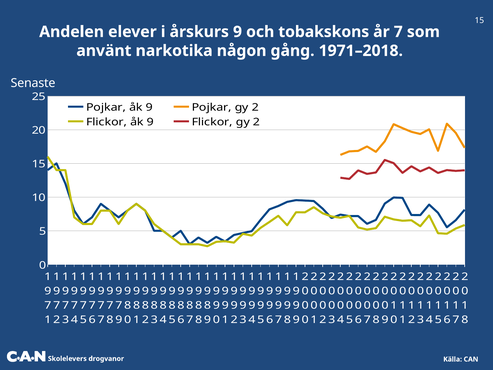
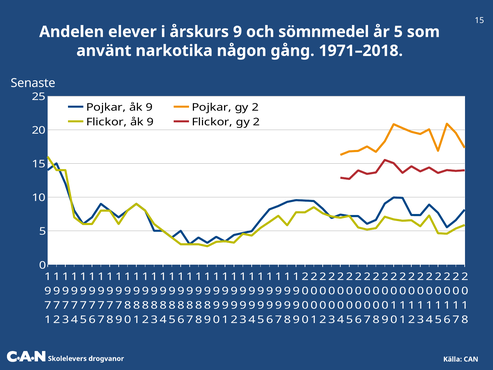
tobakskons: tobakskons -> sömnmedel
år 7: 7 -> 5
